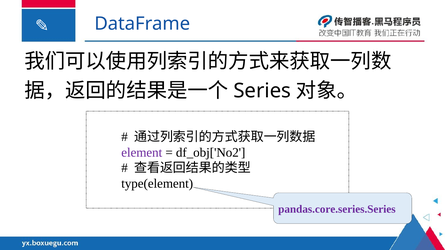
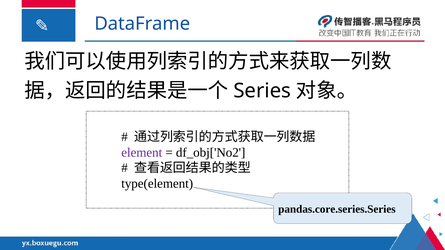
pandas.core.series.Series colour: purple -> black
